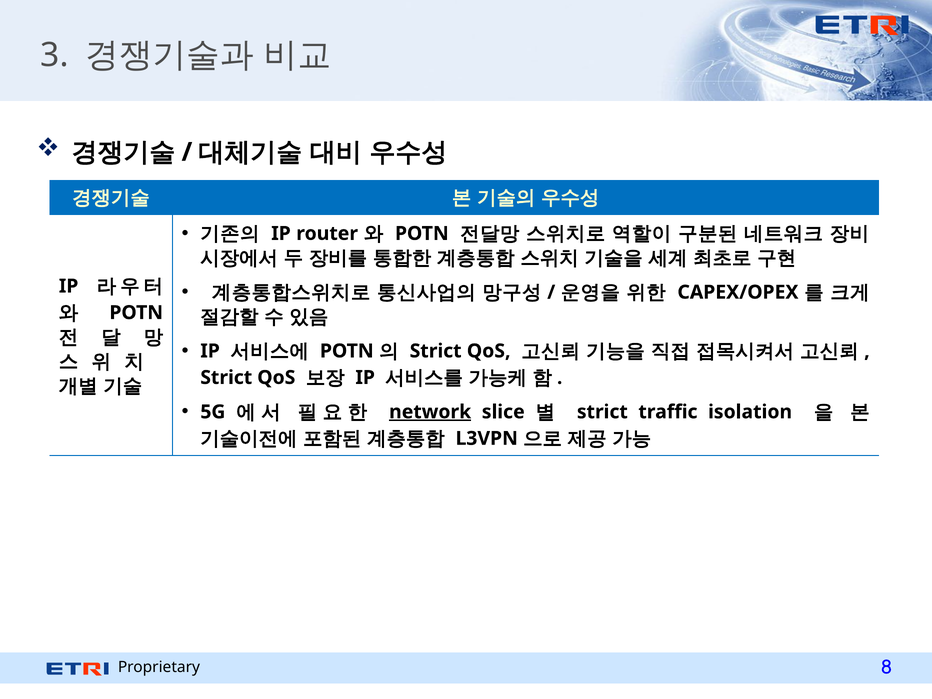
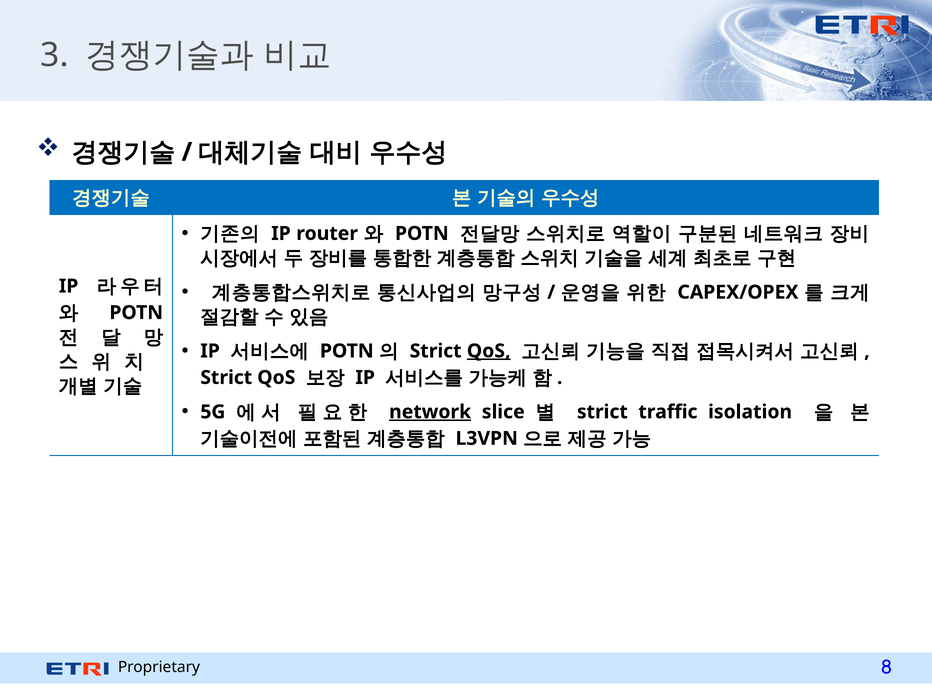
QoS at (489, 351) underline: none -> present
